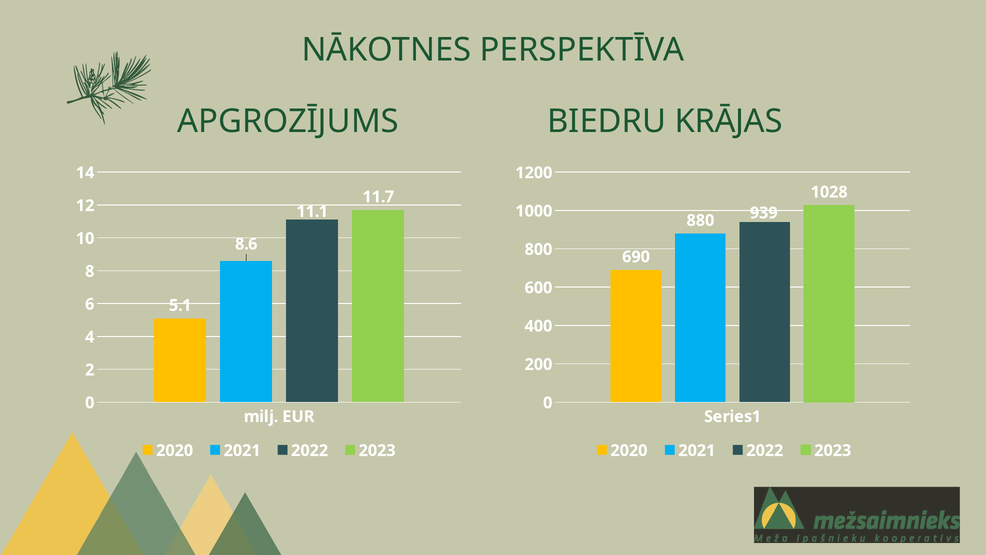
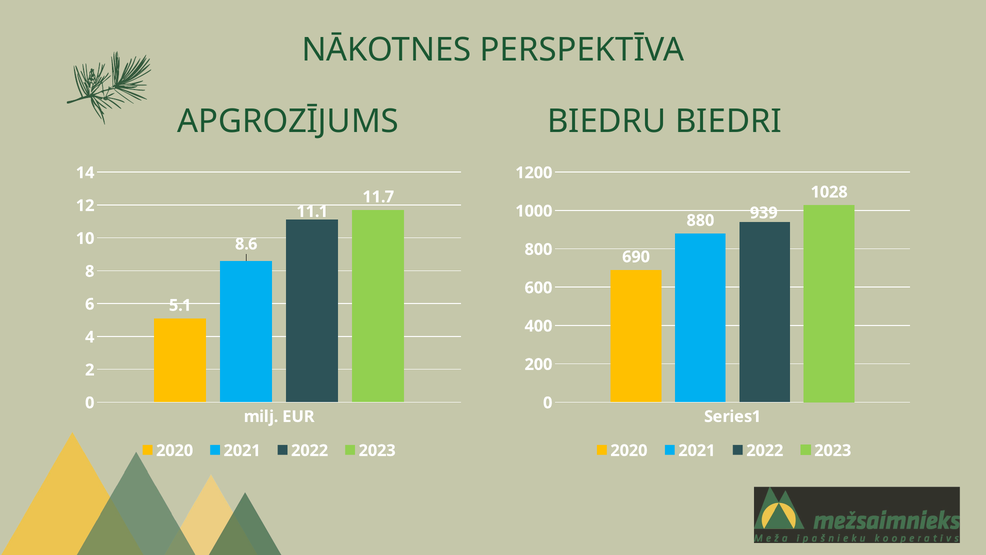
KRĀJAS: KRĀJAS -> BIEDRI
